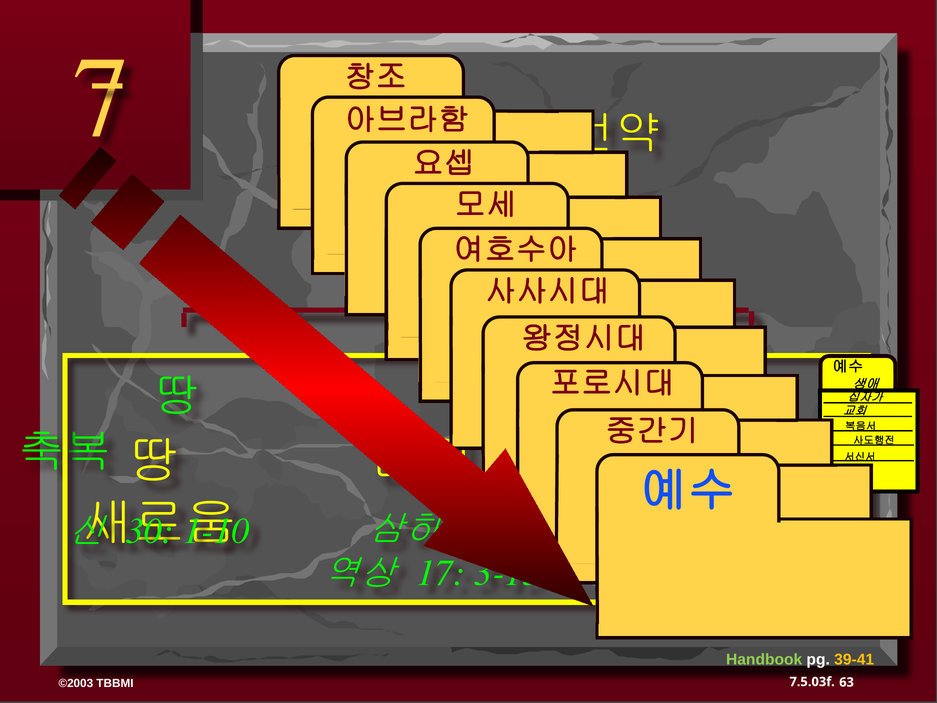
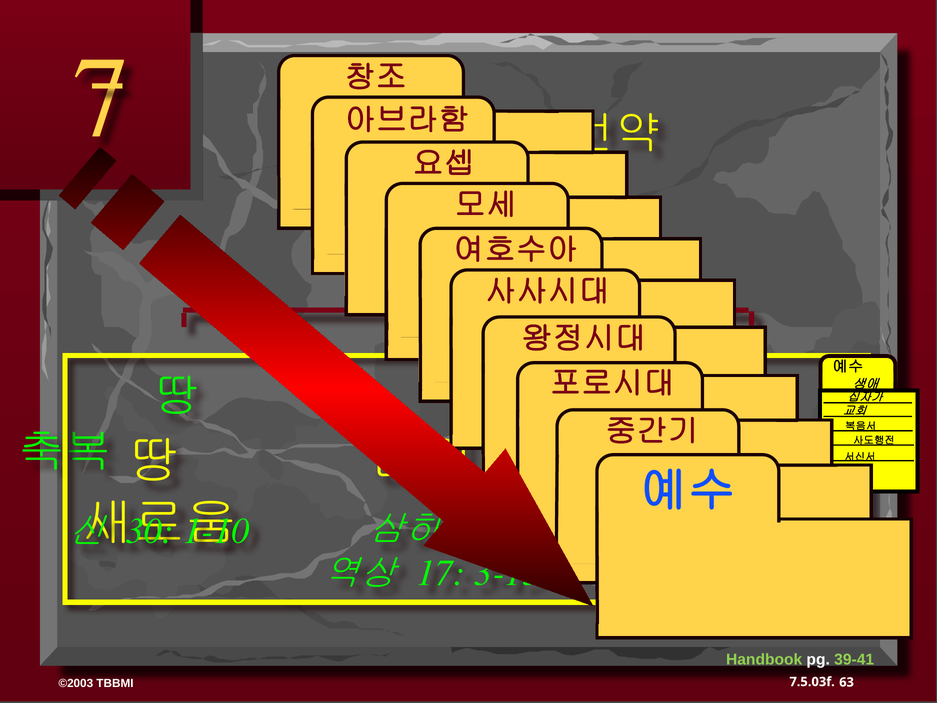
39-41 colour: yellow -> light green
